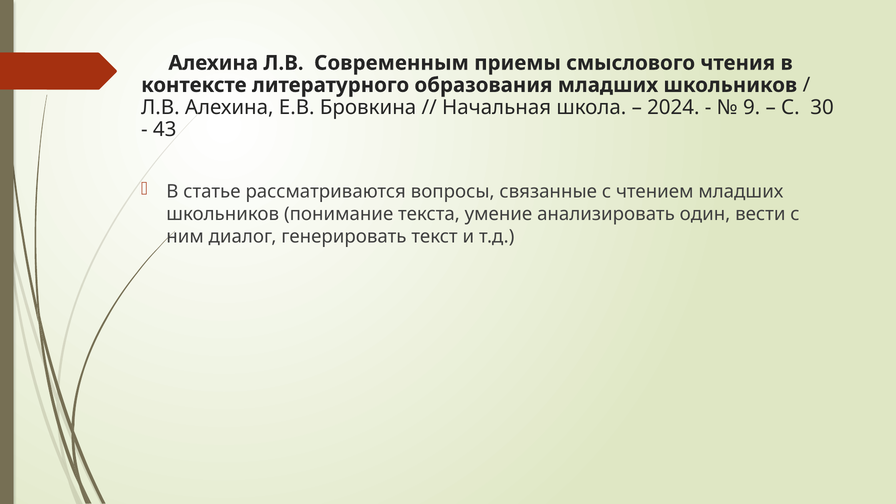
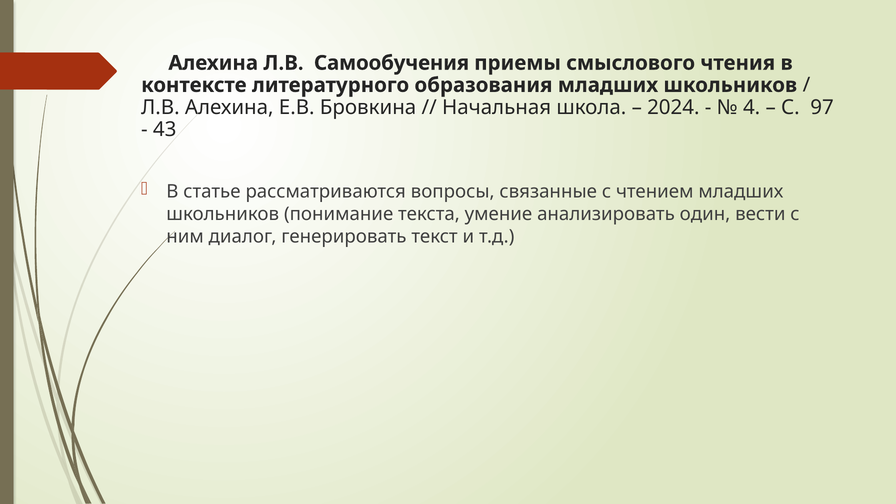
Современным: Современным -> Самообучения
9: 9 -> 4
30: 30 -> 97
